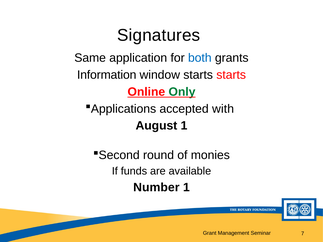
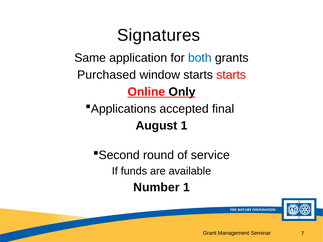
Information: Information -> Purchased
Only colour: green -> black
with: with -> final
monies: monies -> service
